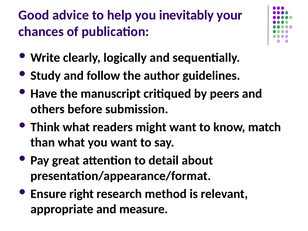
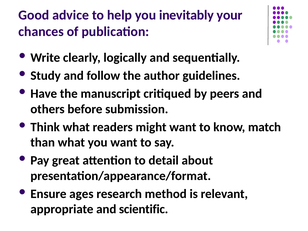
right: right -> ages
measure: measure -> scientific
